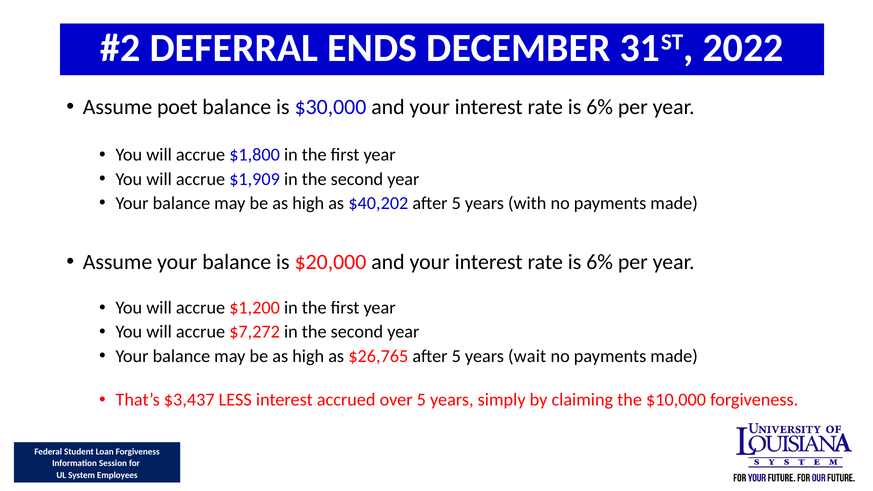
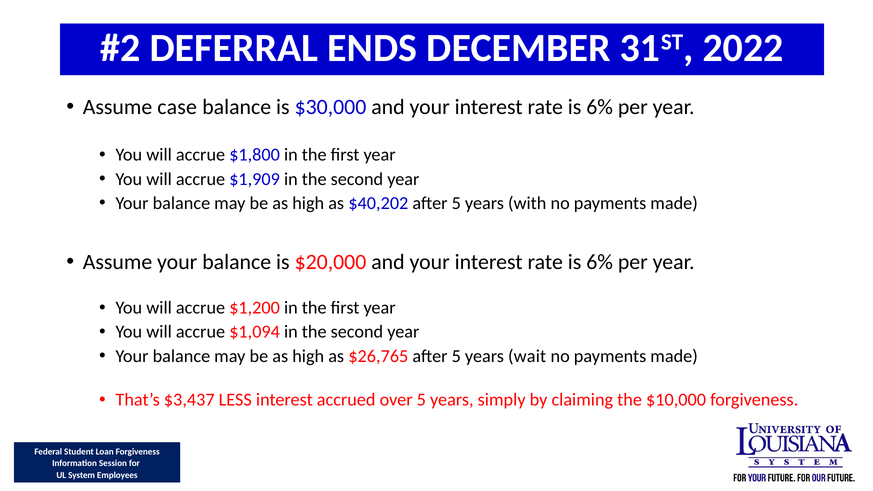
poet: poet -> case
$7,272: $7,272 -> $1,094
